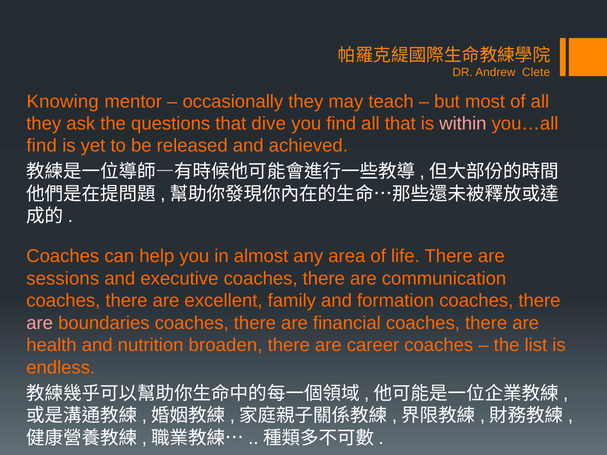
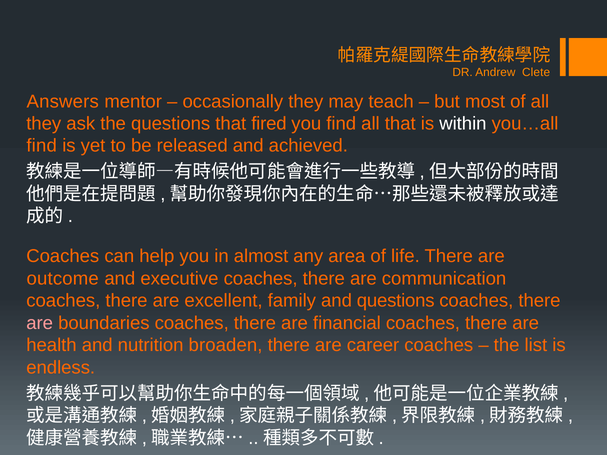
Knowing: Knowing -> Answers
dive: dive -> fired
within colour: pink -> white
sessions: sessions -> outcome
and formation: formation -> questions
